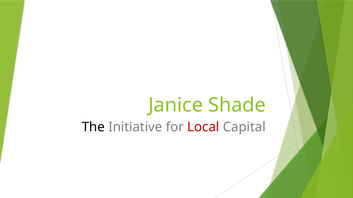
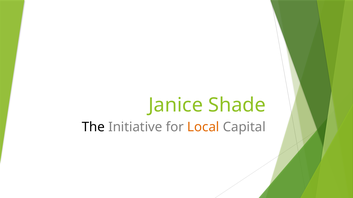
Local colour: red -> orange
